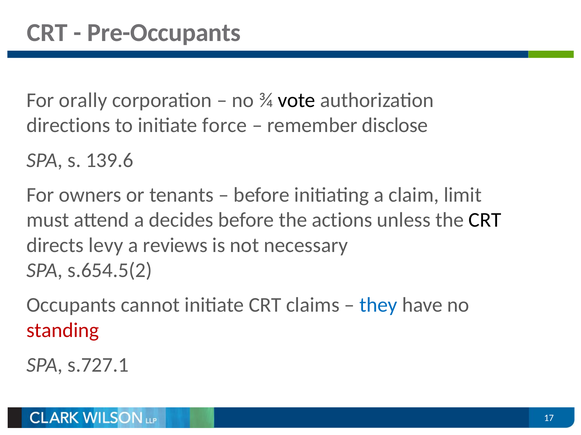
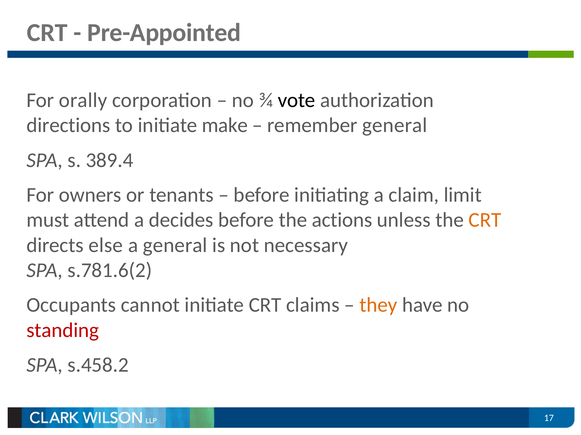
Pre-Occupants: Pre-Occupants -> Pre-Appointed
force: force -> make
remember disclose: disclose -> general
139.6: 139.6 -> 389.4
CRT at (485, 220) colour: black -> orange
levy: levy -> else
a reviews: reviews -> general
s.654.5(2: s.654.5(2 -> s.781.6(2
they colour: blue -> orange
s.727.1: s.727.1 -> s.458.2
